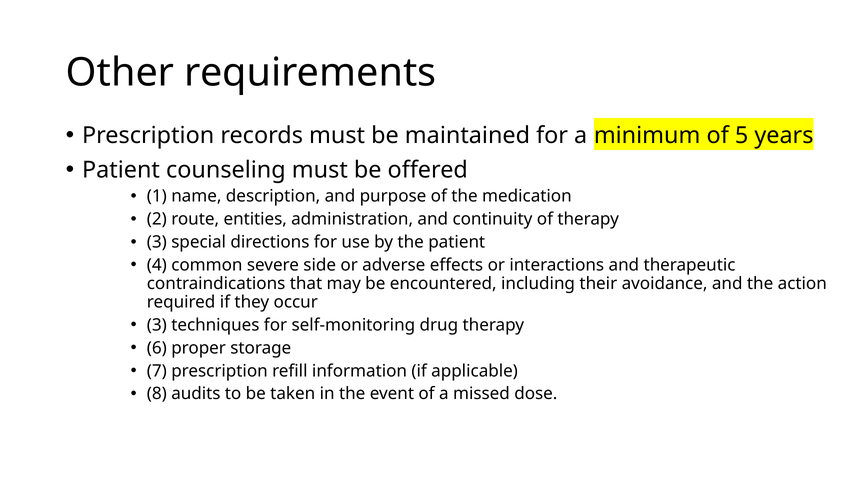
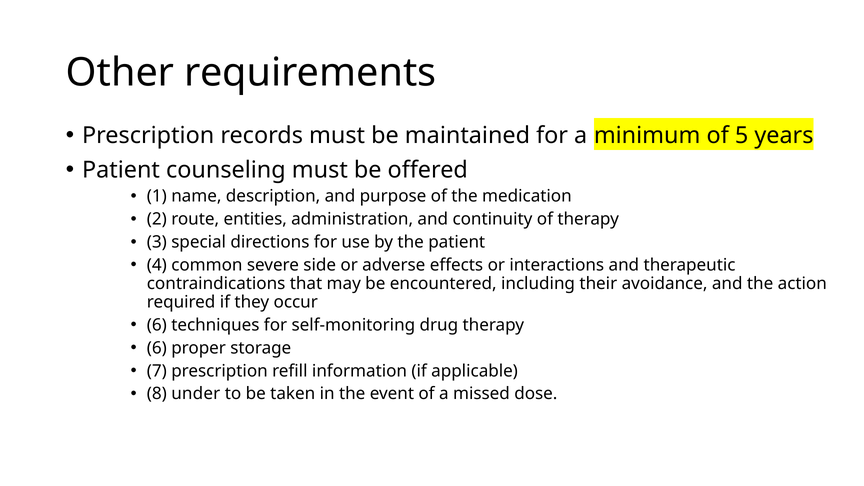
3 at (157, 325): 3 -> 6
audits: audits -> under
